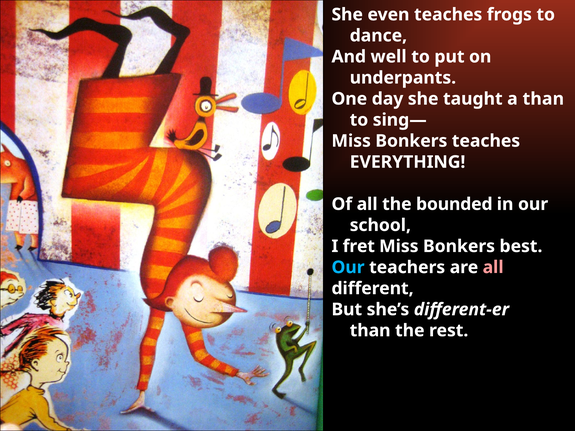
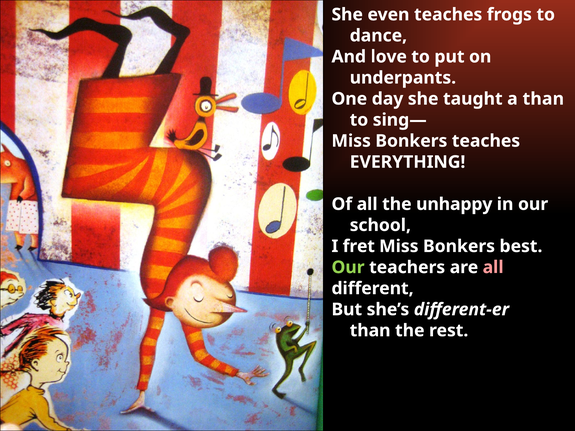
well: well -> love
bounded: bounded -> unhappy
Our at (348, 267) colour: light blue -> light green
